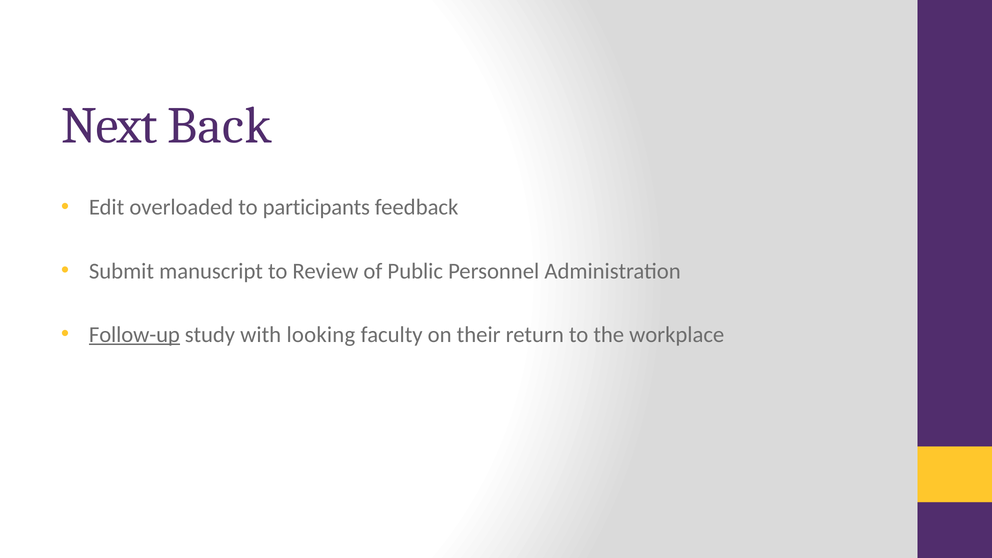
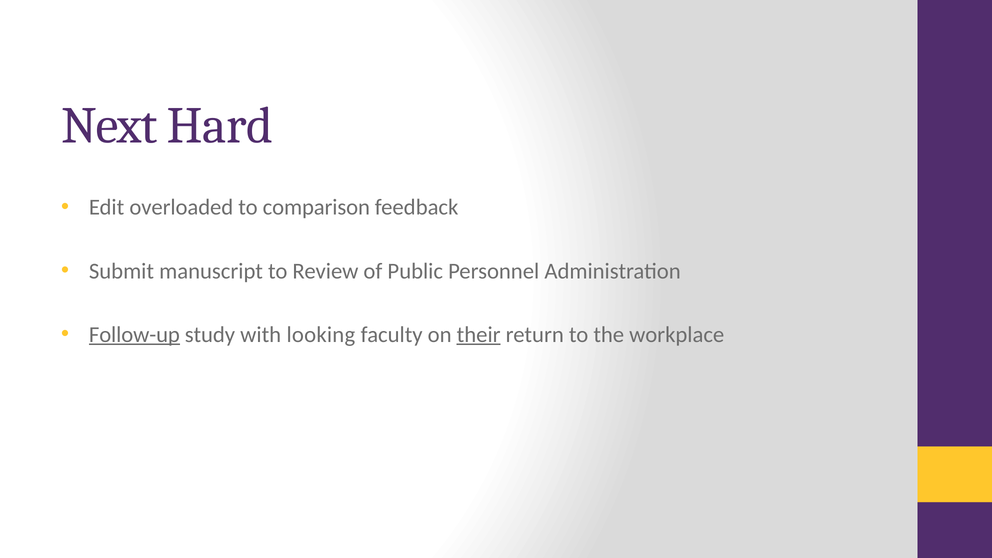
Back: Back -> Hard
participants: participants -> comparison
their underline: none -> present
